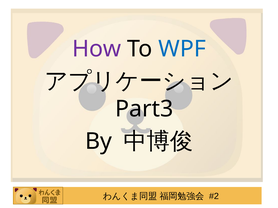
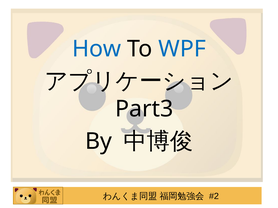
How colour: purple -> blue
